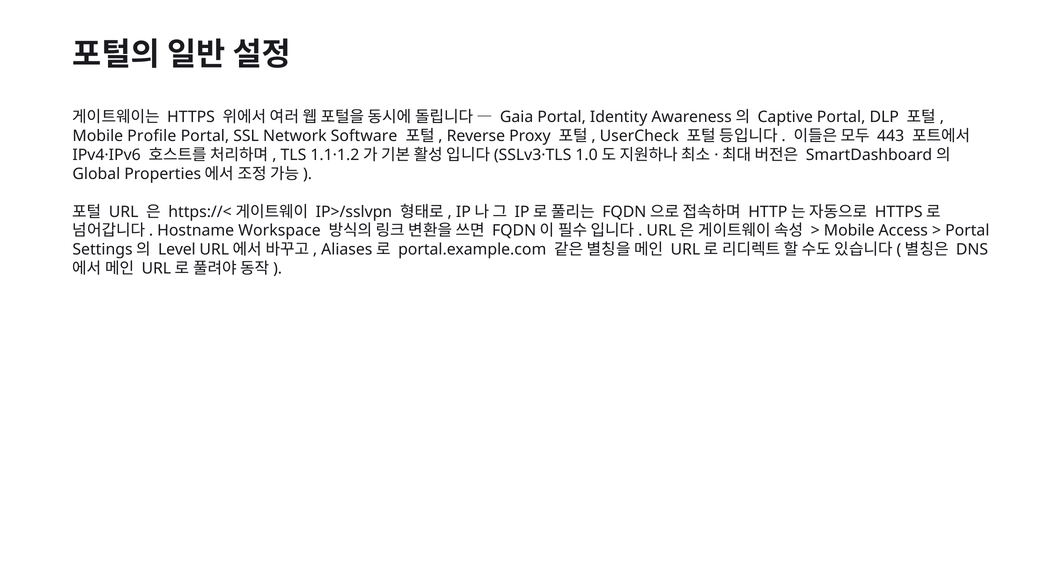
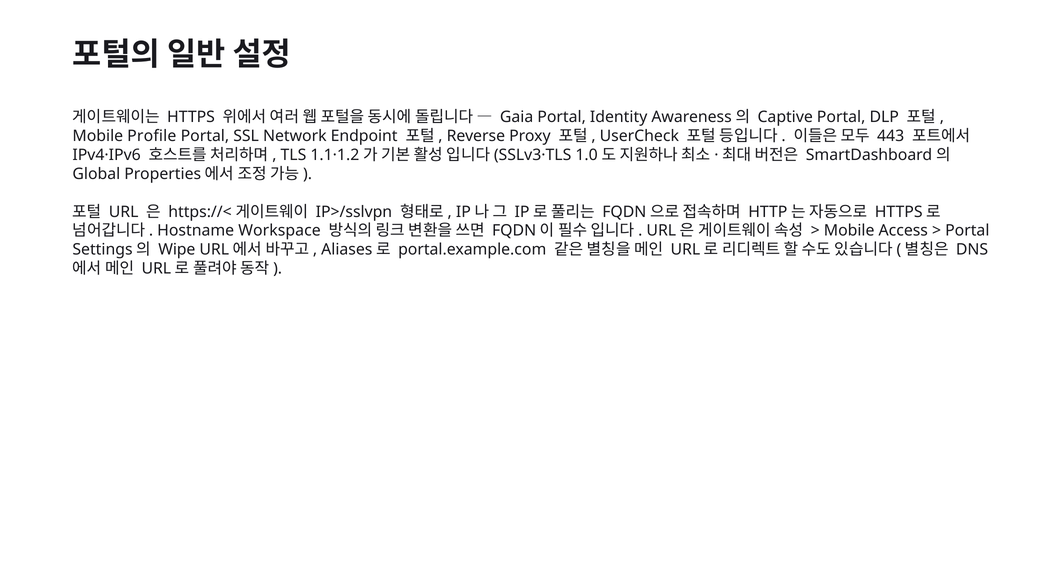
Software: Software -> Endpoint
Level: Level -> Wipe
